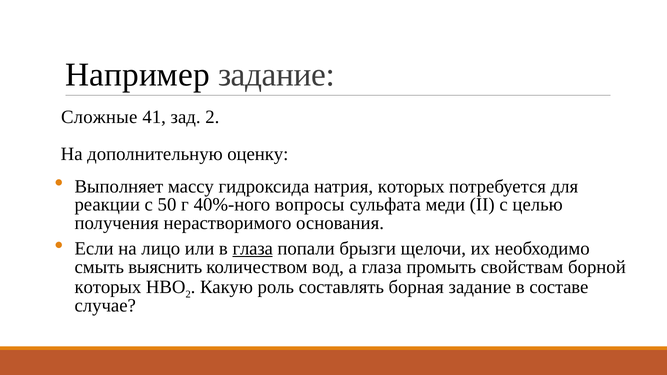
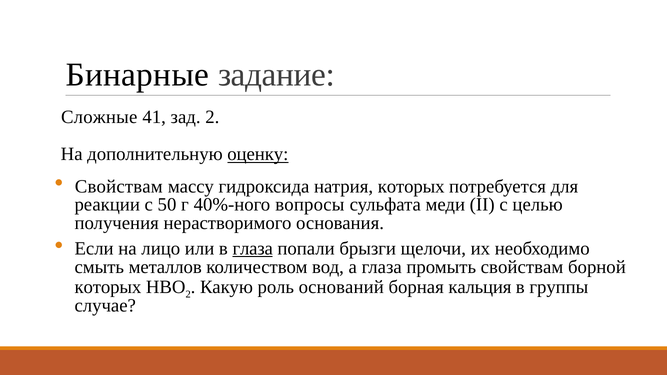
Например: Например -> Бинарные
оценку underline: none -> present
Выполняет at (119, 186): Выполняет -> Свойствам
выяснить: выяснить -> металлов
составлять: составлять -> оснований
борная задание: задание -> кальция
составе: составе -> группы
